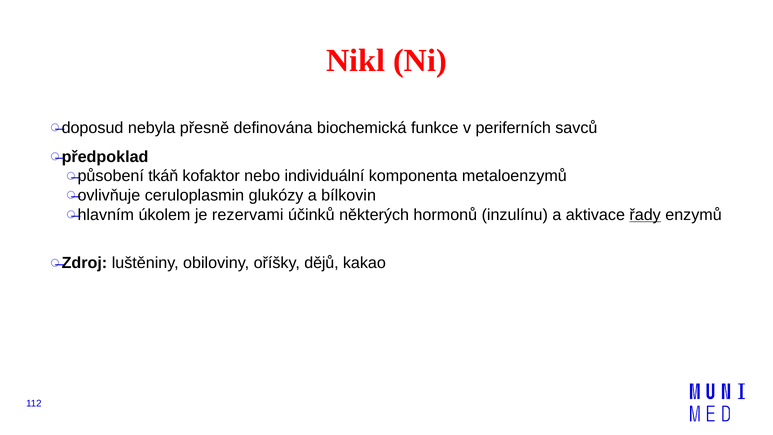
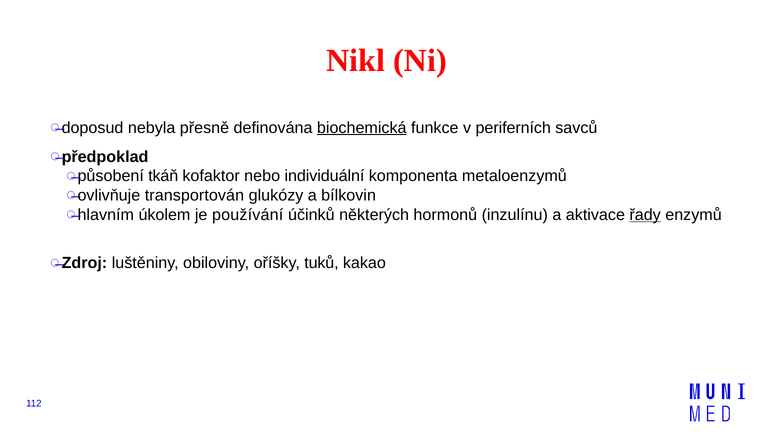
biochemická underline: none -> present
ceruloplasmin: ceruloplasmin -> transportován
rezervami: rezervami -> používání
dějů: dějů -> tuků
